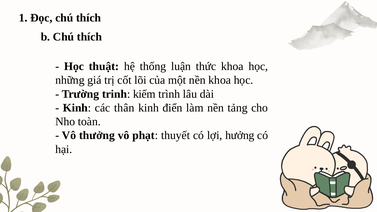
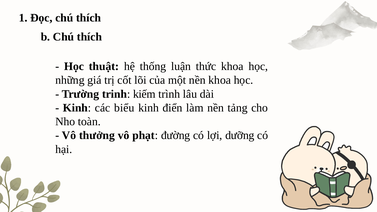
thân: thân -> biểu
thuyết: thuyết -> đường
hưởng: hưởng -> dưỡng
